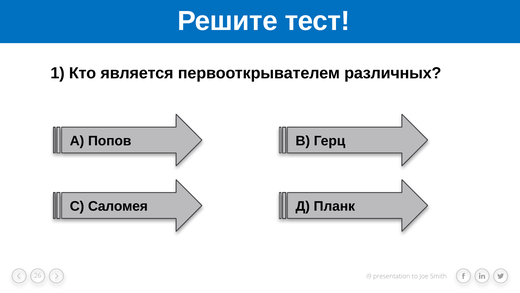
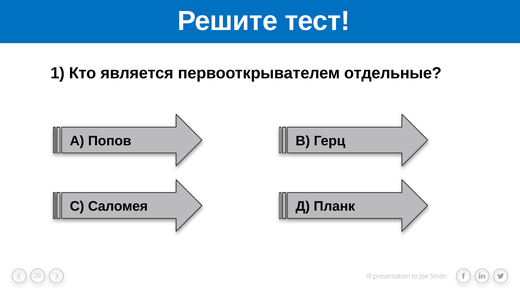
различных: различных -> отдельные
